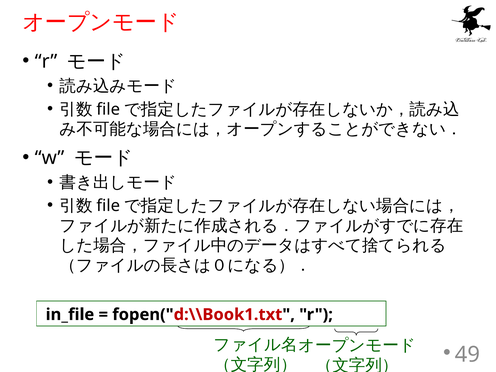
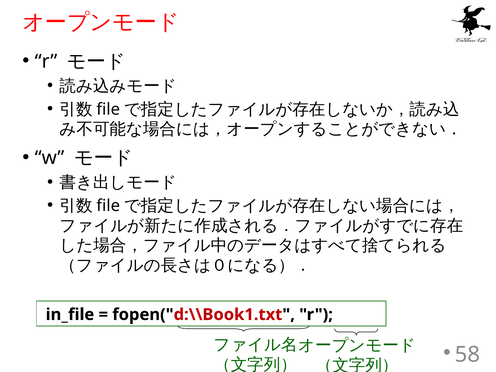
49: 49 -> 58
